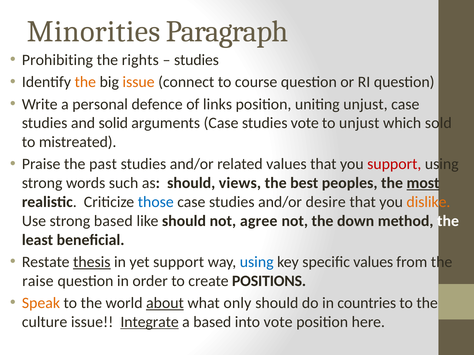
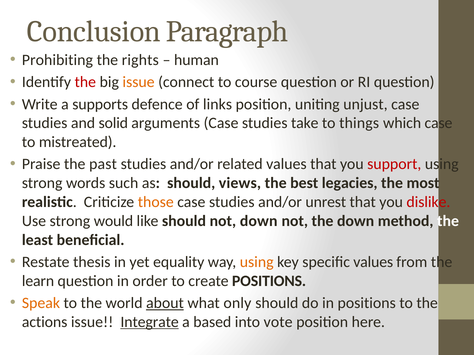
Minorities: Minorities -> Conclusion
studies at (196, 60): studies -> human
the at (85, 82) colour: orange -> red
personal: personal -> supports
studies vote: vote -> take
to unjust: unjust -> things
which sold: sold -> case
peoples: peoples -> legacies
most underline: present -> none
those colour: blue -> orange
desire: desire -> unrest
dislike colour: orange -> red
strong based: based -> would
not agree: agree -> down
thesis underline: present -> none
yet support: support -> equality
using at (257, 262) colour: blue -> orange
raise: raise -> learn
in countries: countries -> positions
culture: culture -> actions
